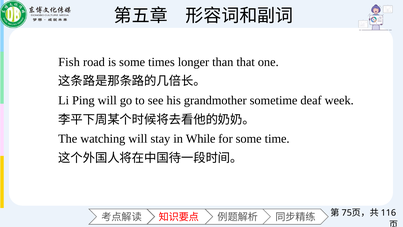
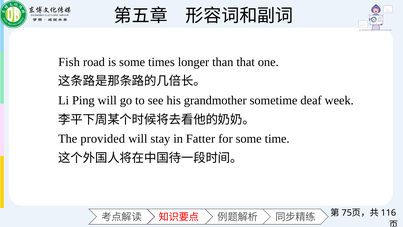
watching: watching -> provided
While: While -> Fatter
